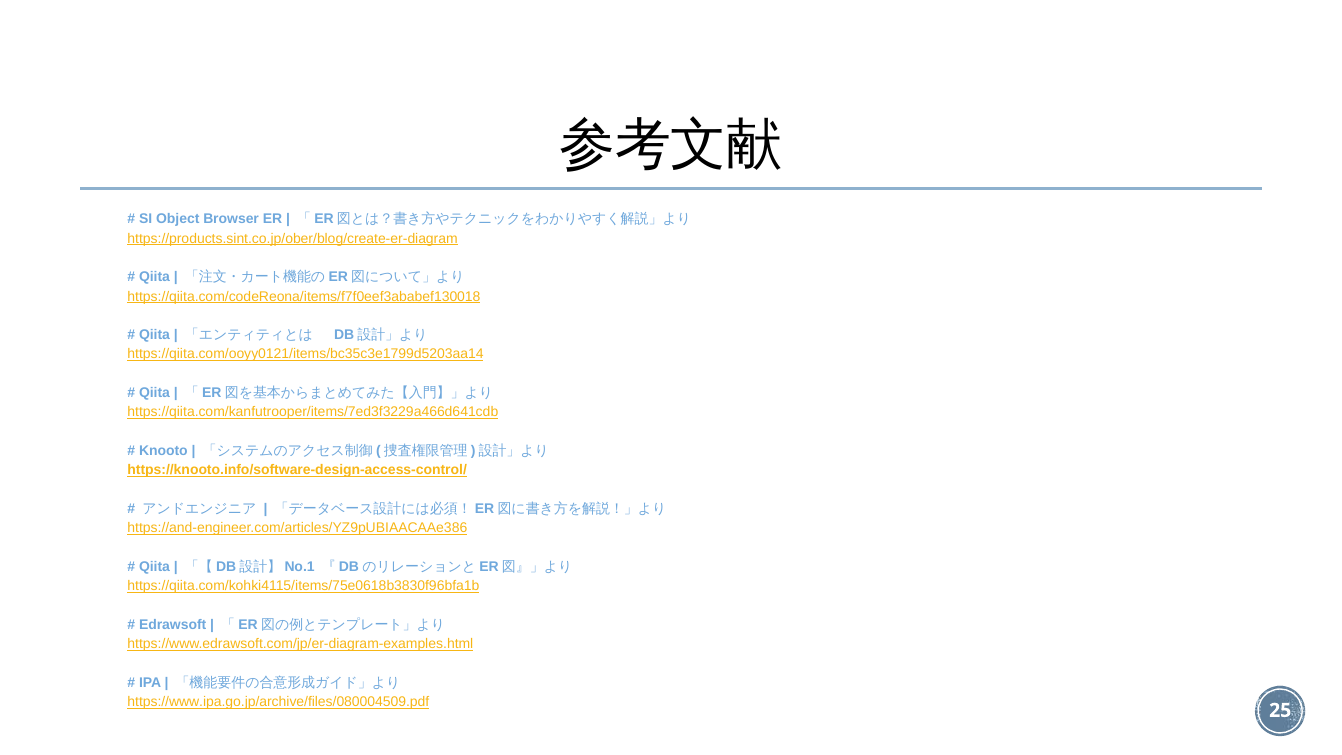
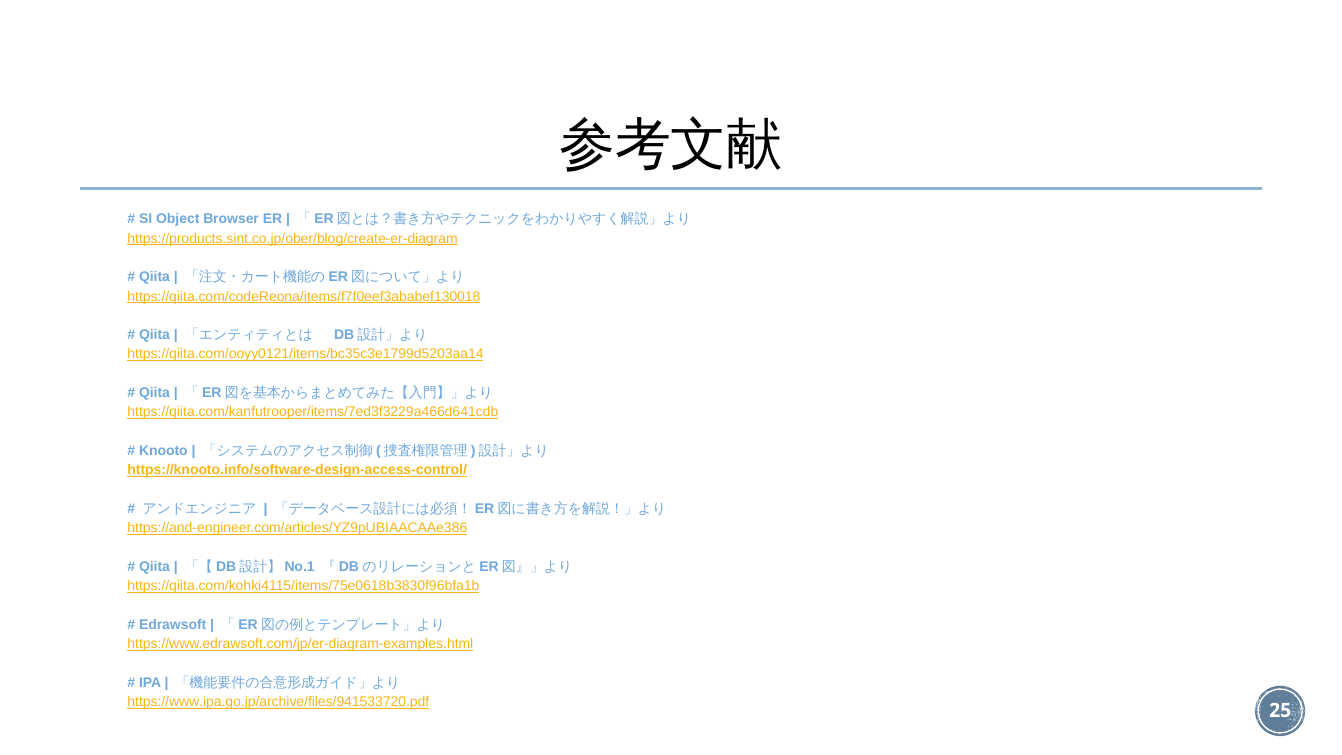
https://www.ipa.go.jp/archive/files/080004509.pdf: https://www.ipa.go.jp/archive/files/080004509.pdf -> https://www.ipa.go.jp/archive/files/941533720.pdf
